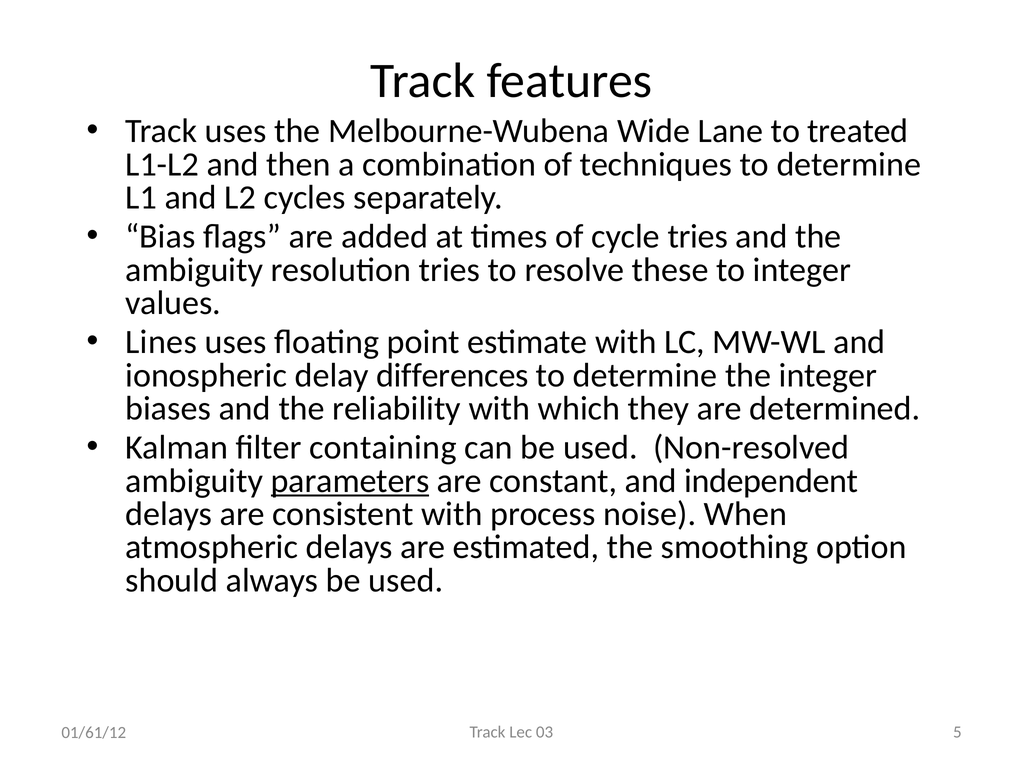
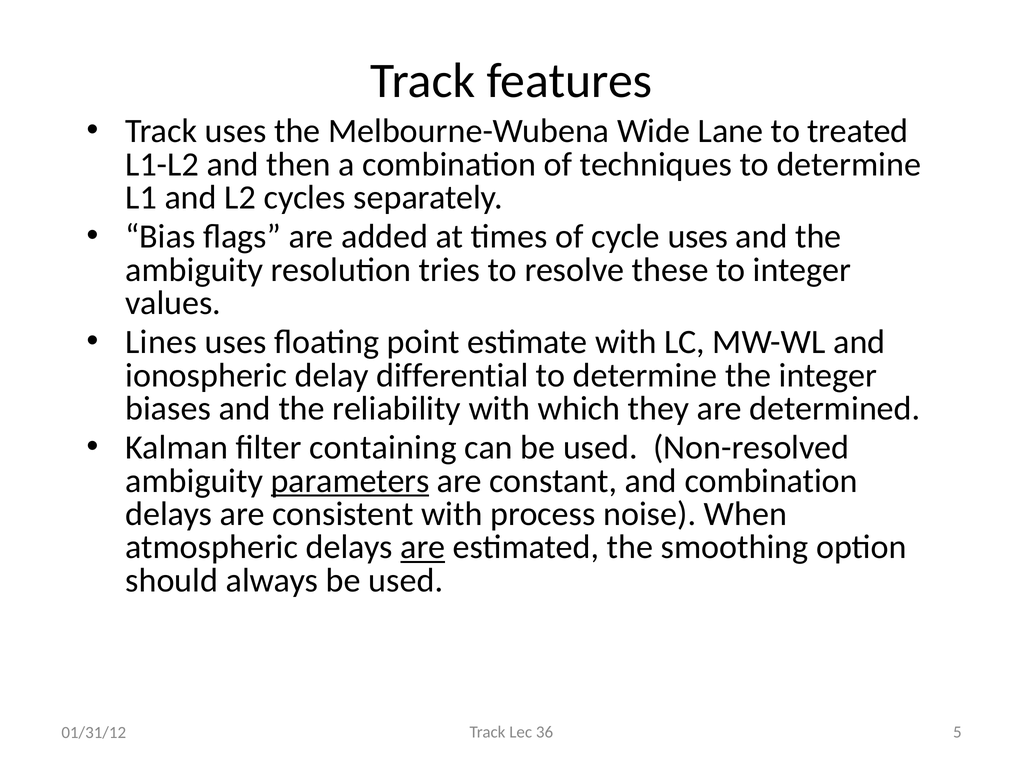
cycle tries: tries -> uses
differences: differences -> differential
and independent: independent -> combination
are at (423, 547) underline: none -> present
03: 03 -> 36
01/61/12: 01/61/12 -> 01/31/12
